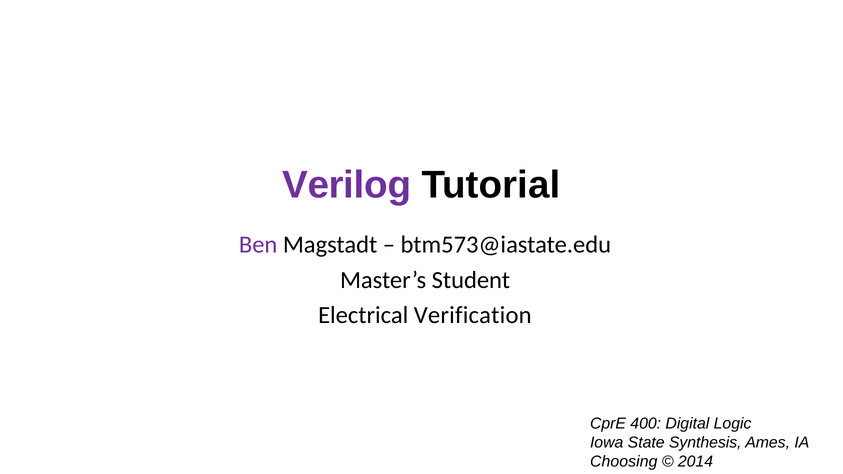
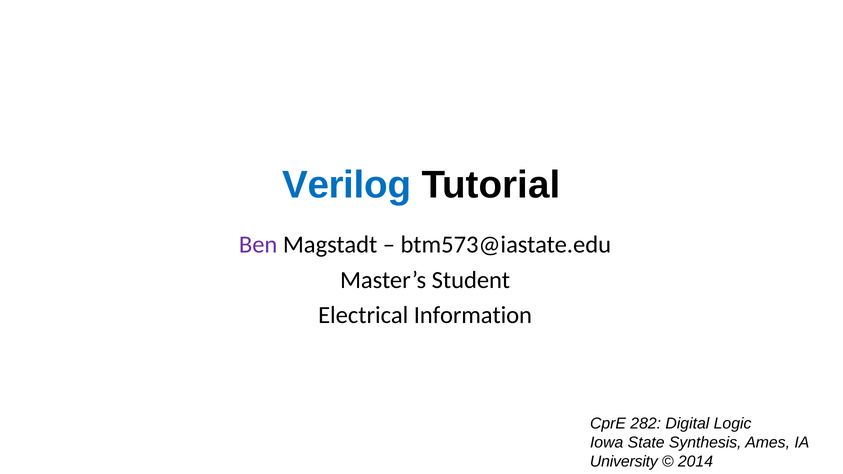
Verilog colour: purple -> blue
Verification: Verification -> Information
400: 400 -> 282
Choosing: Choosing -> University
